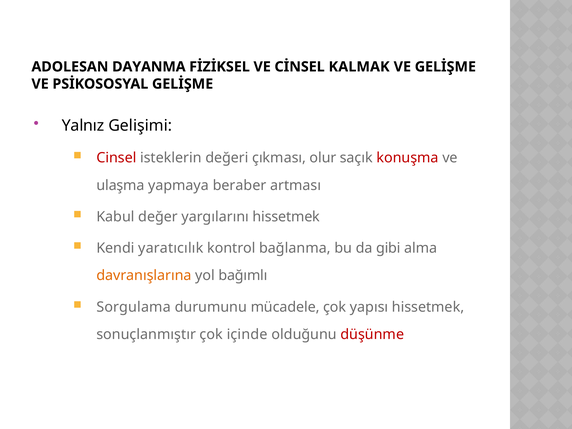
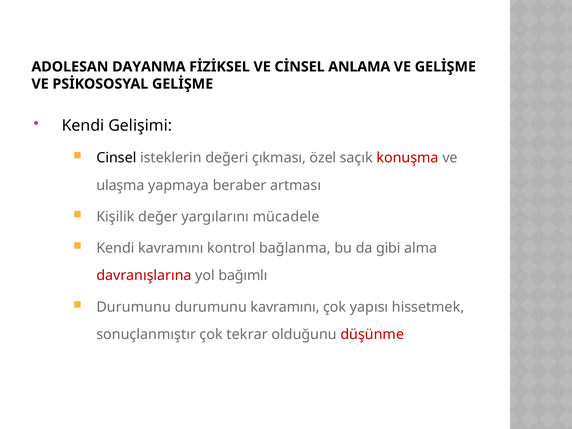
KALMAK: KALMAK -> ANLAMA
Yalnız at (83, 126): Yalnız -> Kendi
Cinsel colour: red -> black
olur: olur -> özel
Kabul: Kabul -> Kişilik
yargılarını hissetmek: hissetmek -> mücadele
Kendi yaratıcılık: yaratıcılık -> kavramını
davranışlarına colour: orange -> red
Sorgulama at (134, 307): Sorgulama -> Durumunu
durumunu mücadele: mücadele -> kavramını
içinde: içinde -> tekrar
